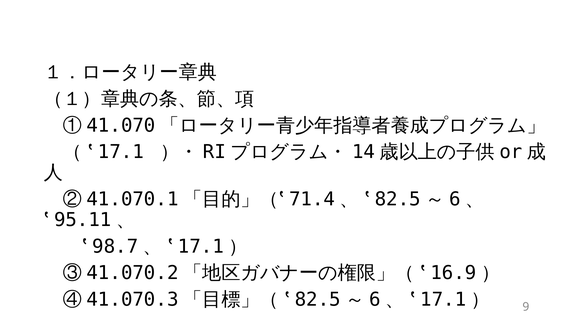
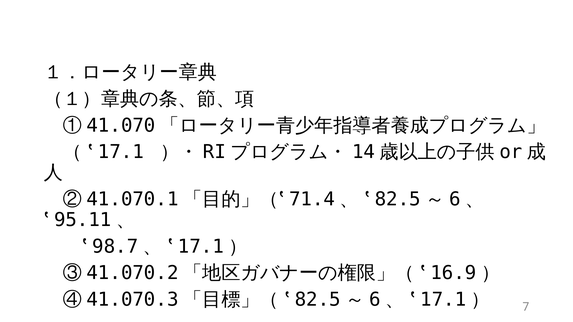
9: 9 -> 7
